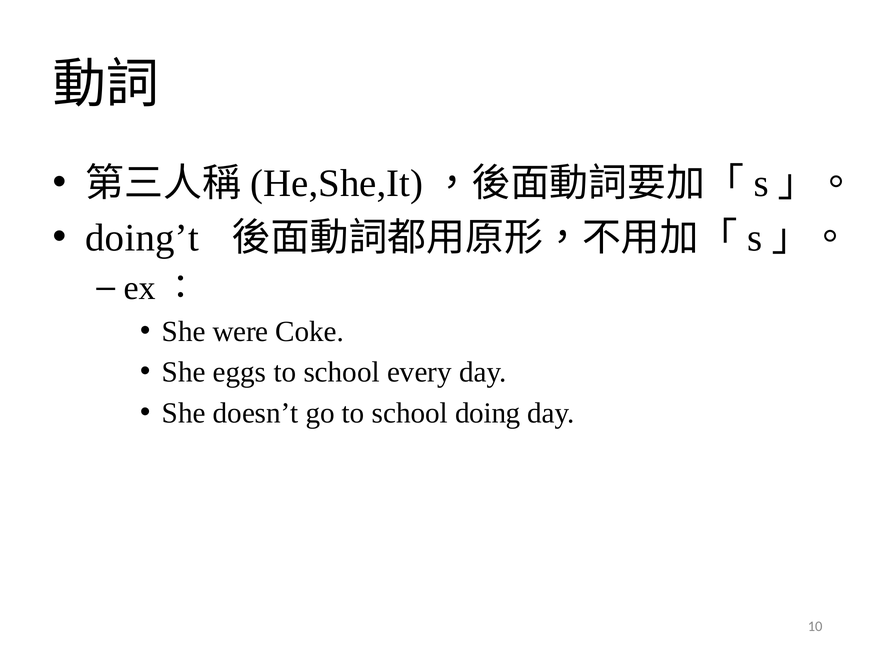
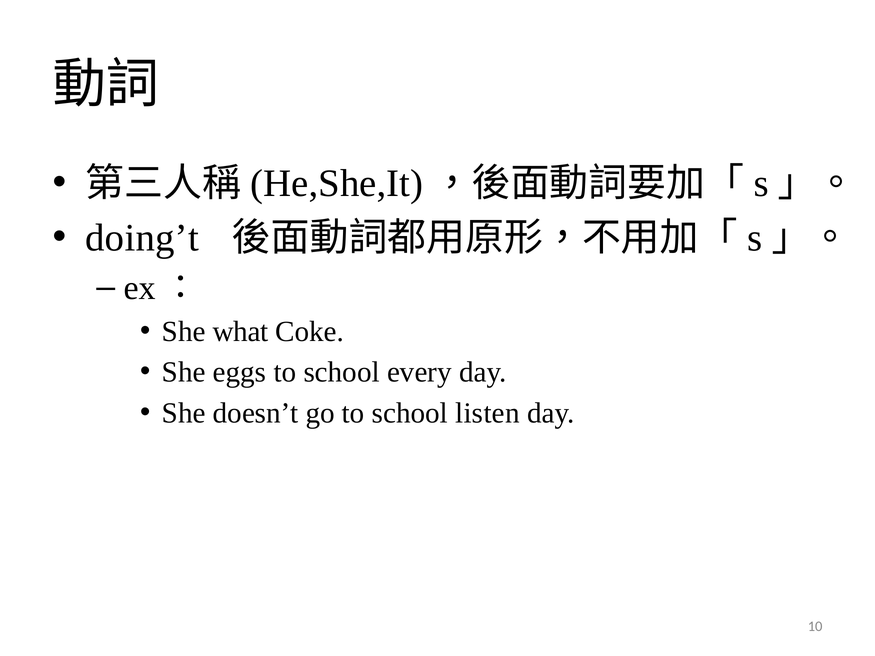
were: were -> what
doing: doing -> listen
